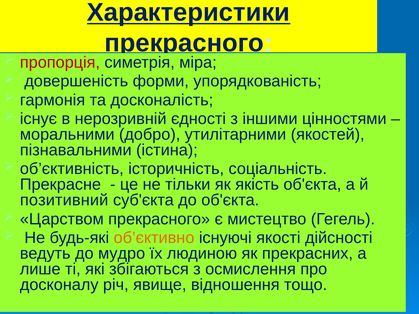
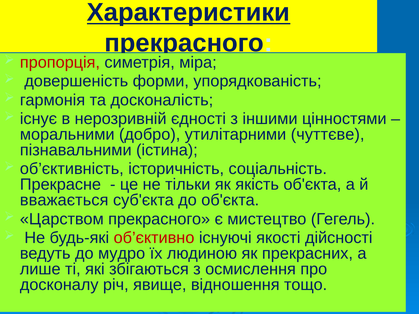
якостей: якостей -> чуттєве
позитивний: позитивний -> вважається
об’єктивно colour: orange -> red
